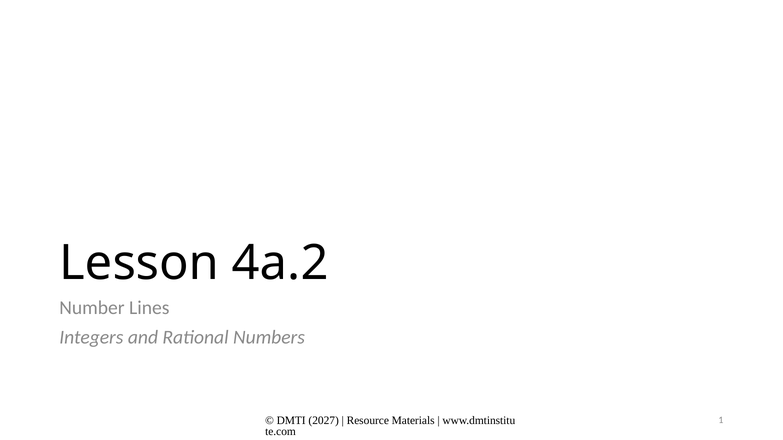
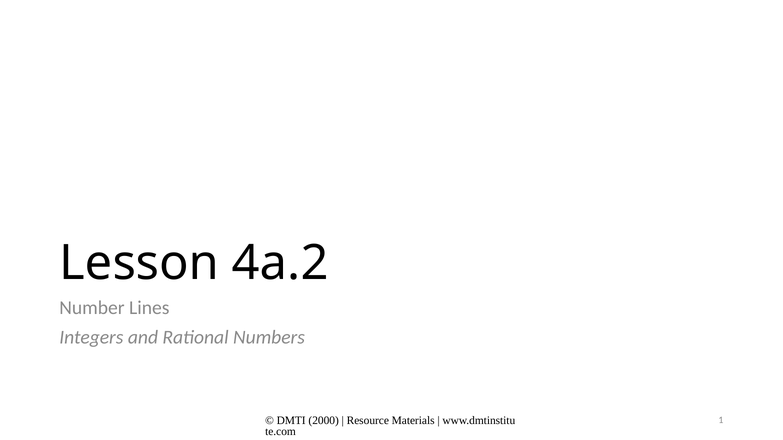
2027: 2027 -> 2000
